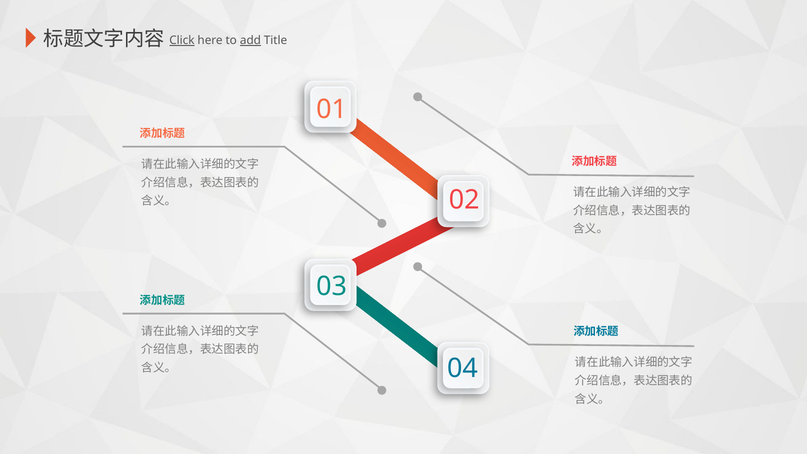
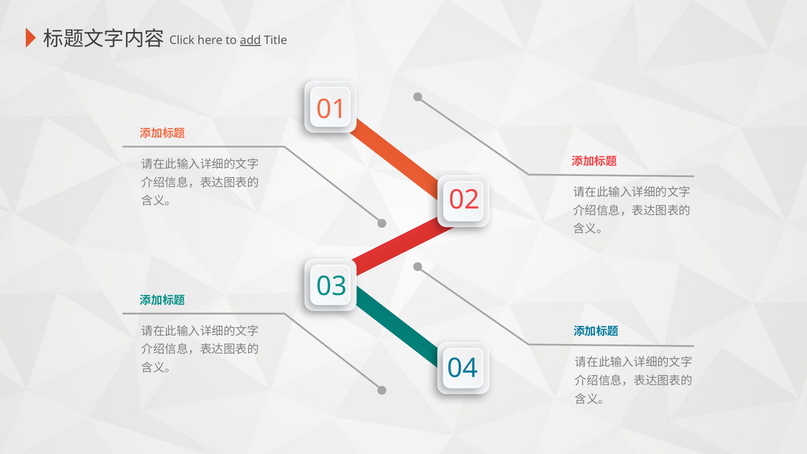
Click underline: present -> none
